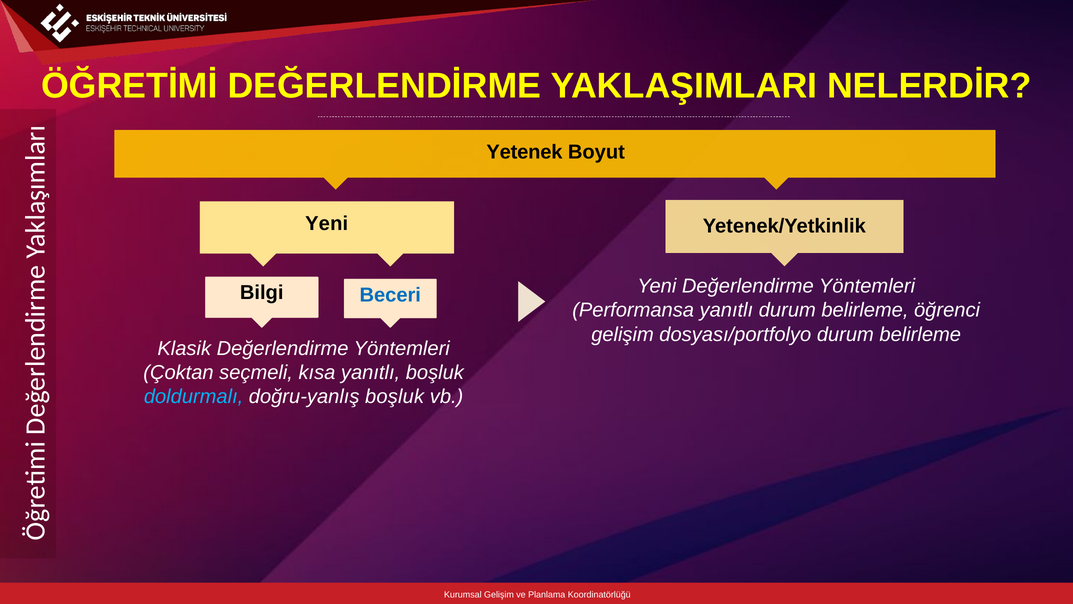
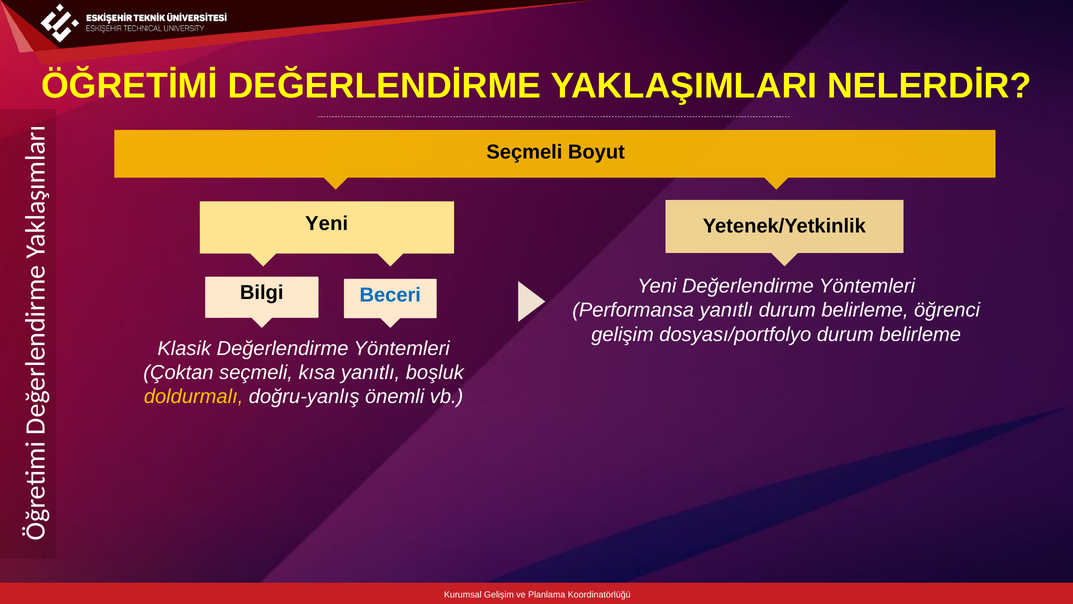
Yetenek at (524, 152): Yetenek -> Seçmeli
doldurmalı colour: light blue -> yellow
doğru-yanlış boşluk: boşluk -> önemli
